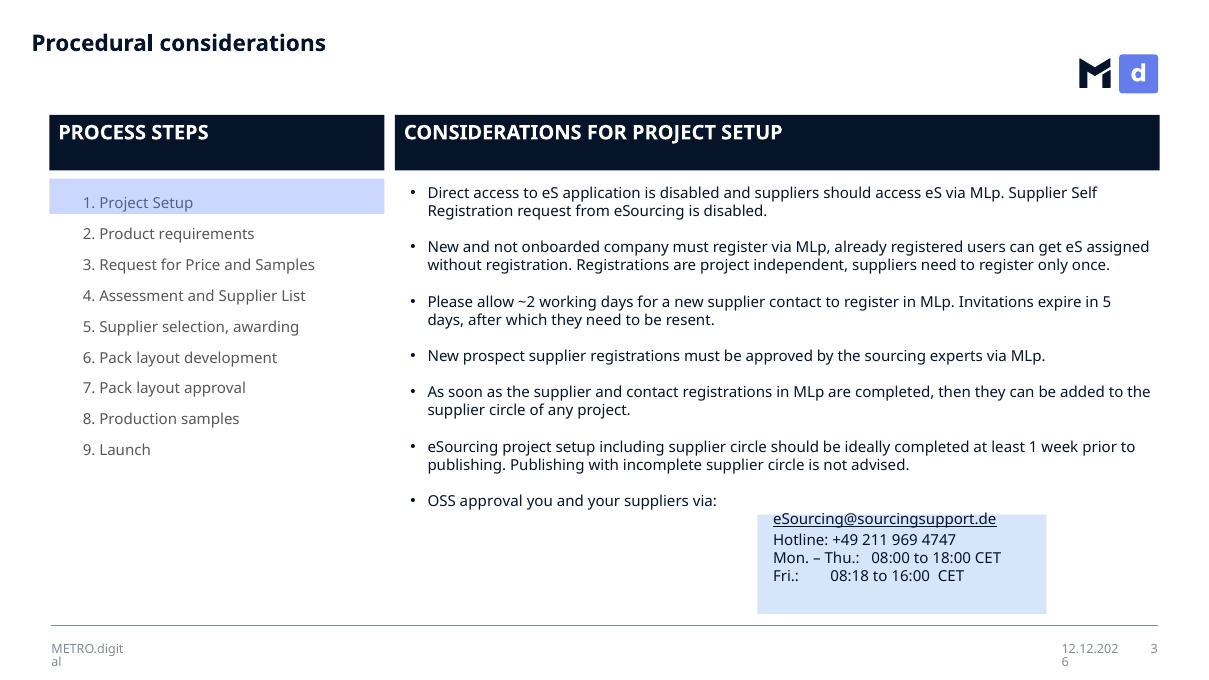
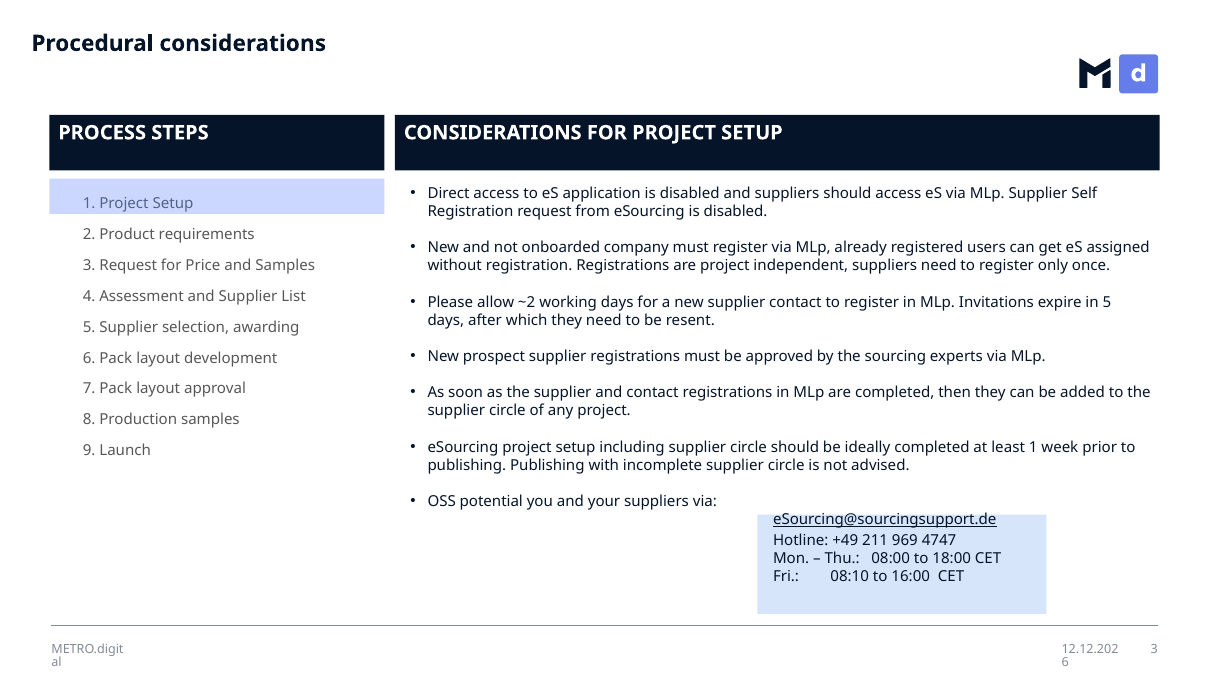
OSS approval: approval -> potential
08:18: 08:18 -> 08:10
